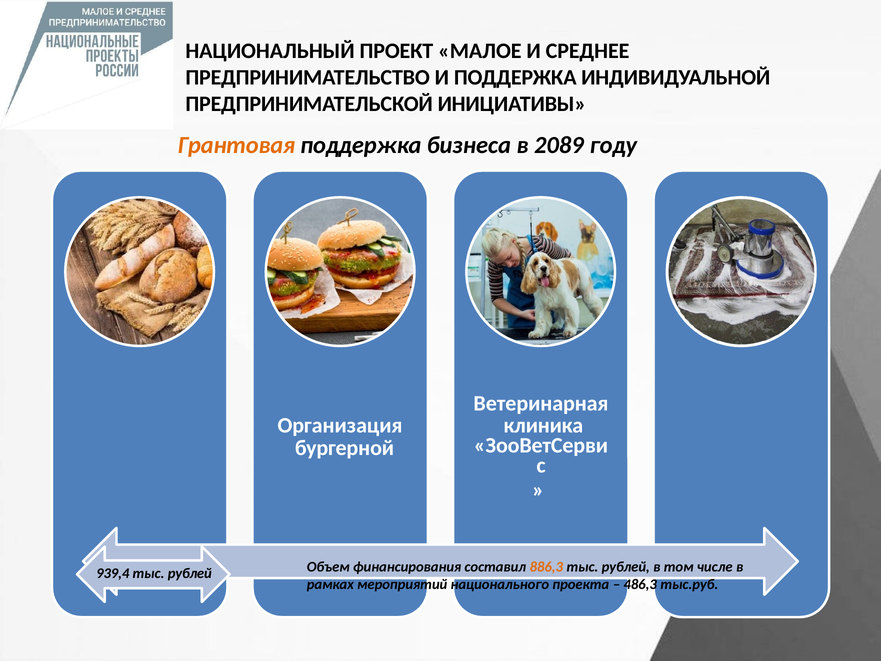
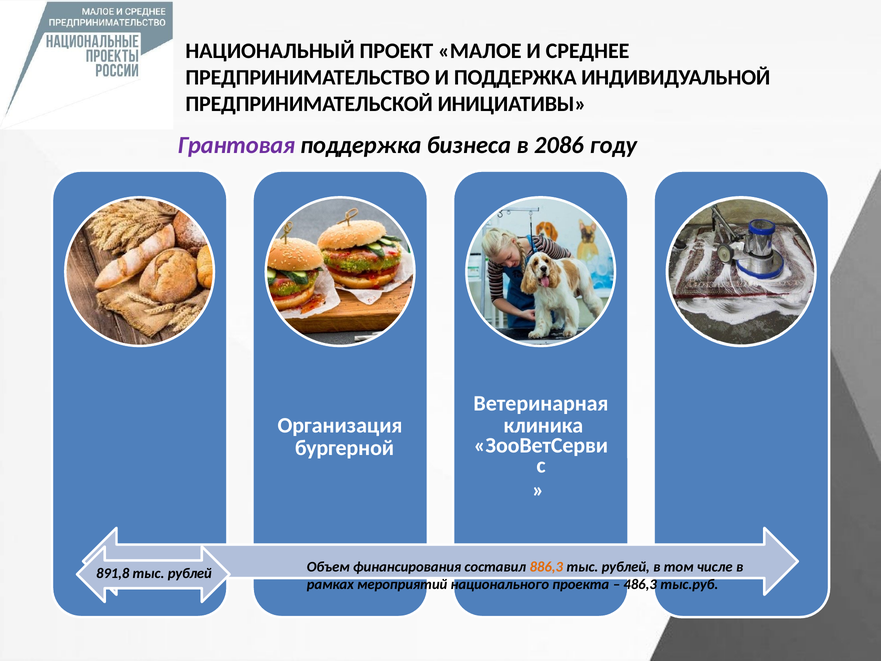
Грантовая colour: orange -> purple
2089: 2089 -> 2086
939,4: 939,4 -> 891,8
